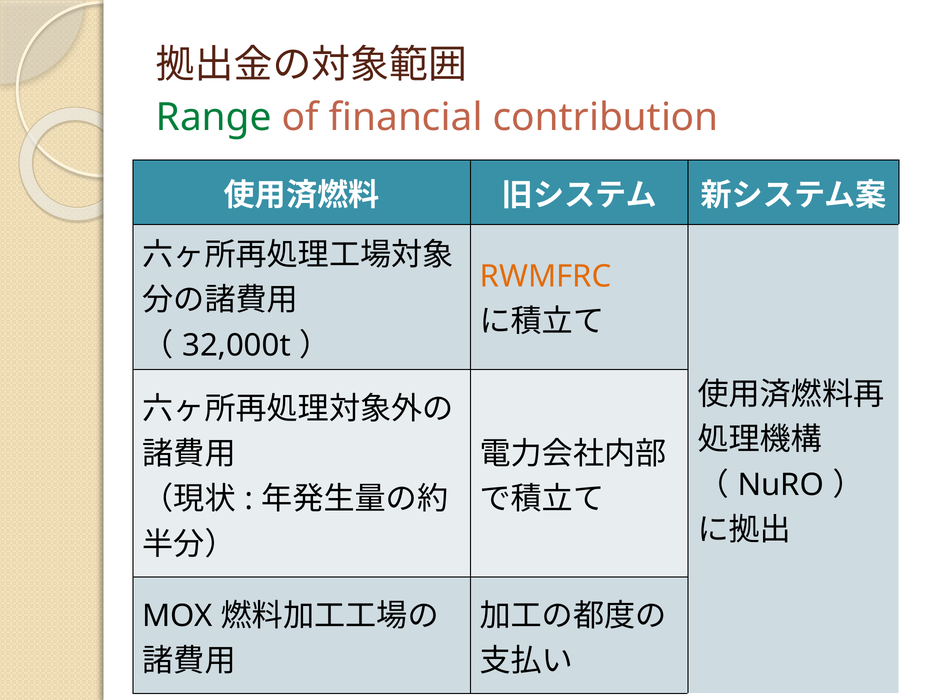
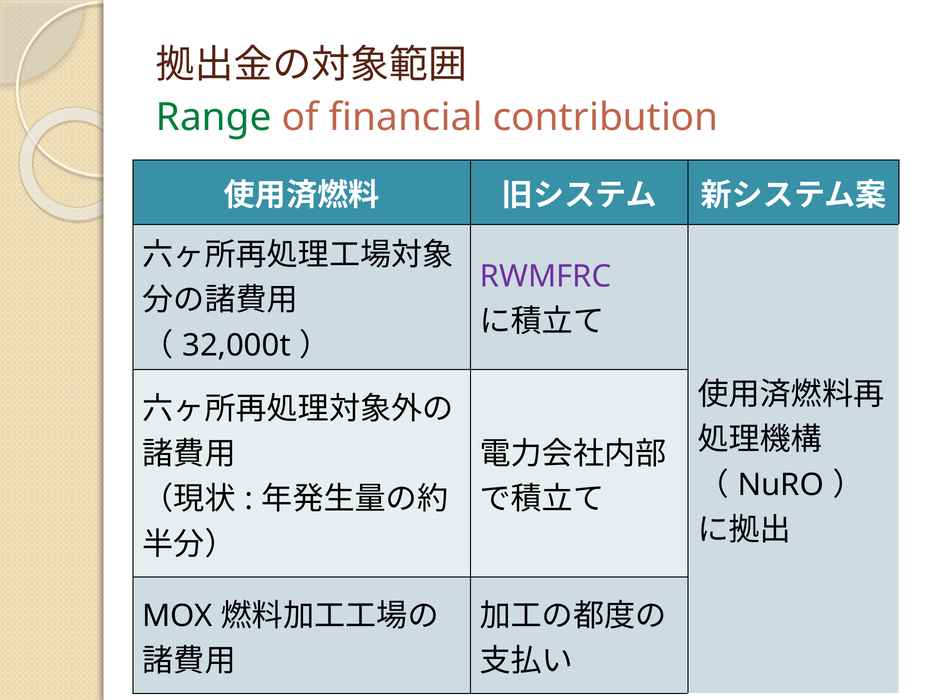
RWMFRC colour: orange -> purple
